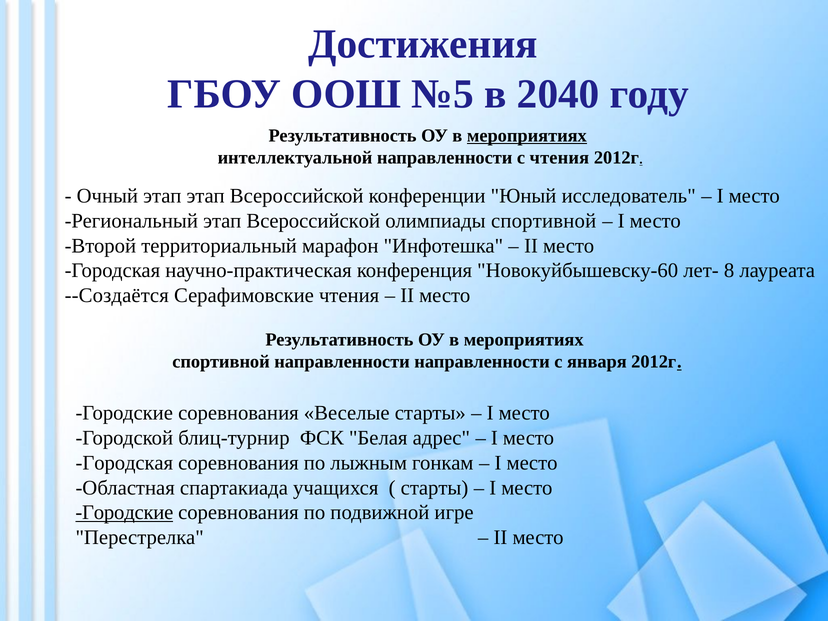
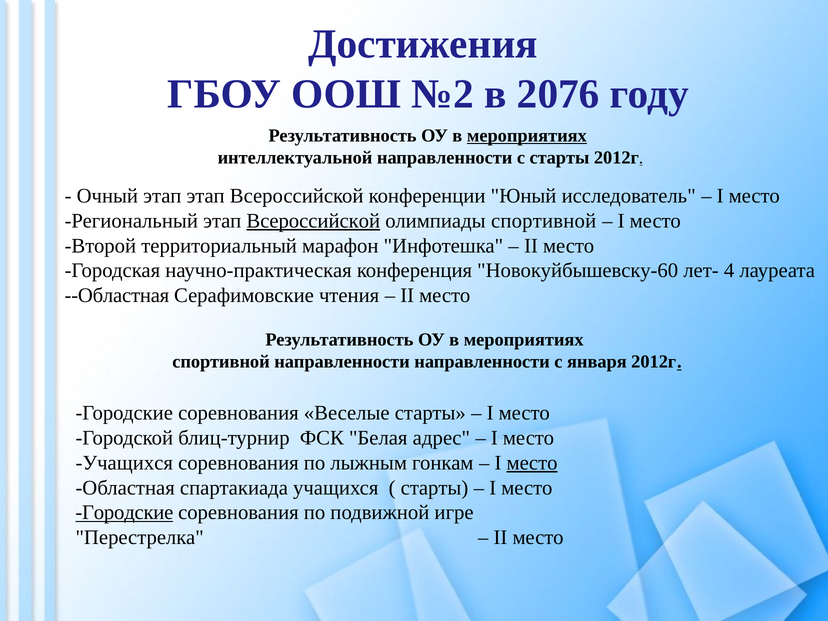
№5: №5 -> №2
2040: 2040 -> 2076
с чтения: чтения -> старты
Всероссийской at (313, 221) underline: none -> present
8: 8 -> 4
--Создаётся: --Создаётся -> --Областная
Городская at (124, 463): Городская -> Учащихся
место at (532, 463) underline: none -> present
